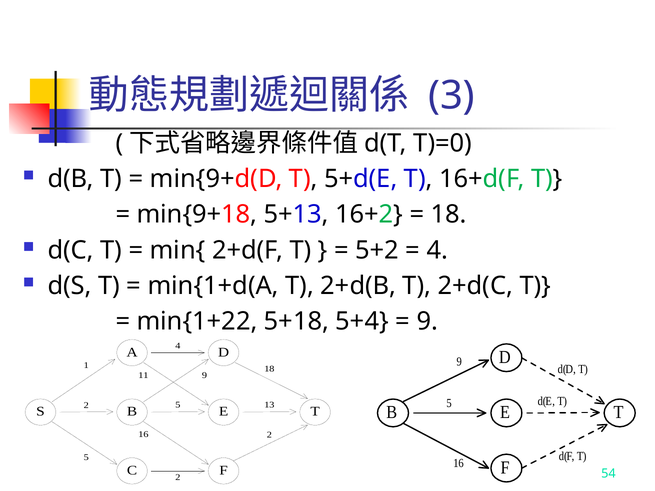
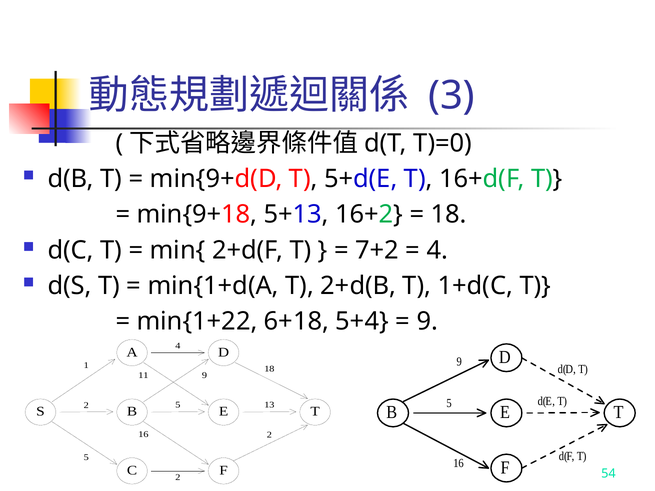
5+2: 5+2 -> 7+2
2+d(C: 2+d(C -> 1+d(C
5+18: 5+18 -> 6+18
